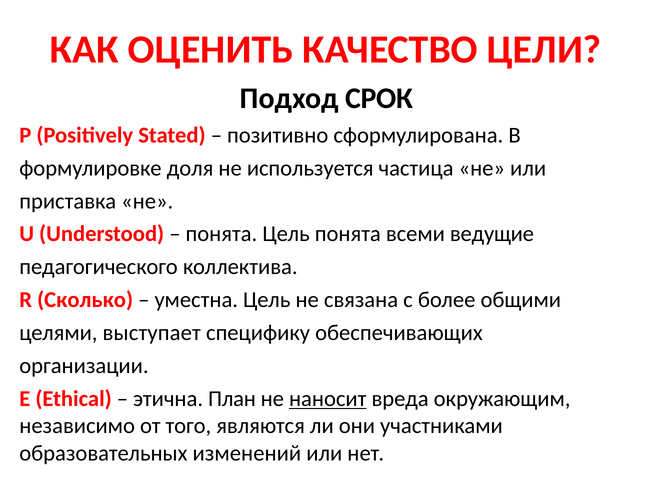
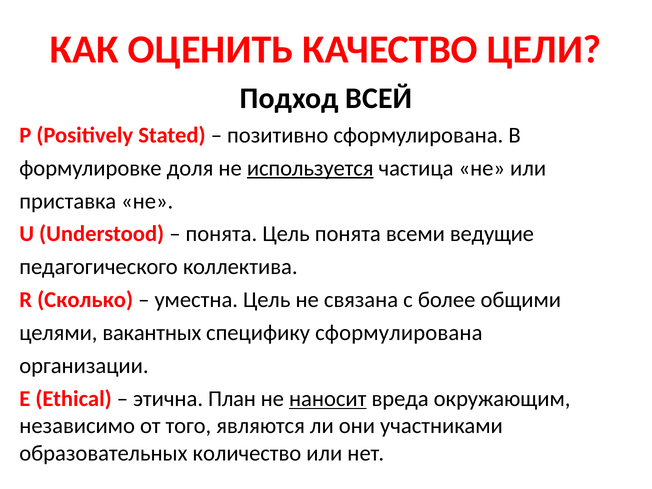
СРОК: СРОК -> ВСЕЙ
используется underline: none -> present
выступает: выступает -> вакантных
специфику обеспечивающих: обеспечивающих -> сформулирована
изменений: изменений -> количество
